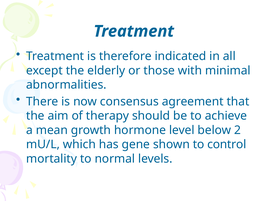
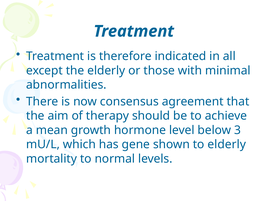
2: 2 -> 3
to control: control -> elderly
